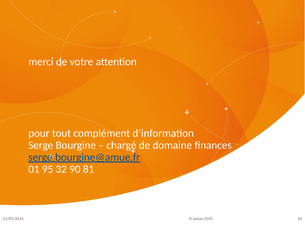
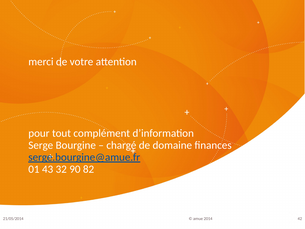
95: 95 -> 43
81: 81 -> 82
